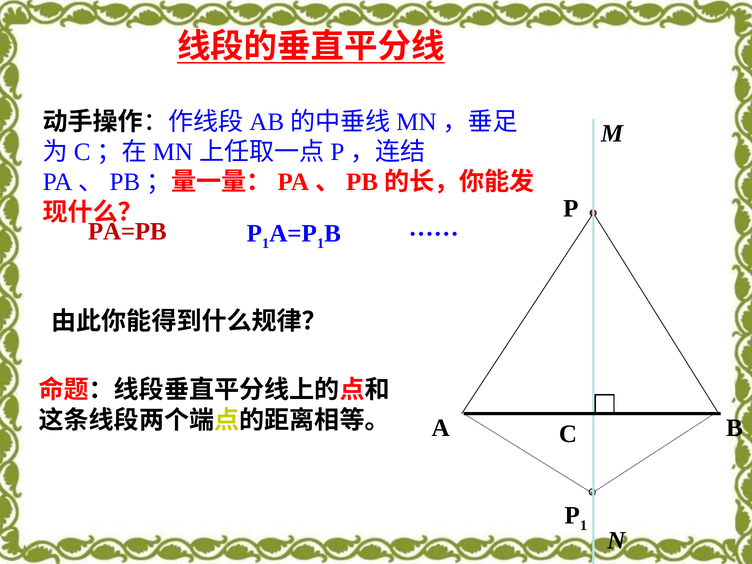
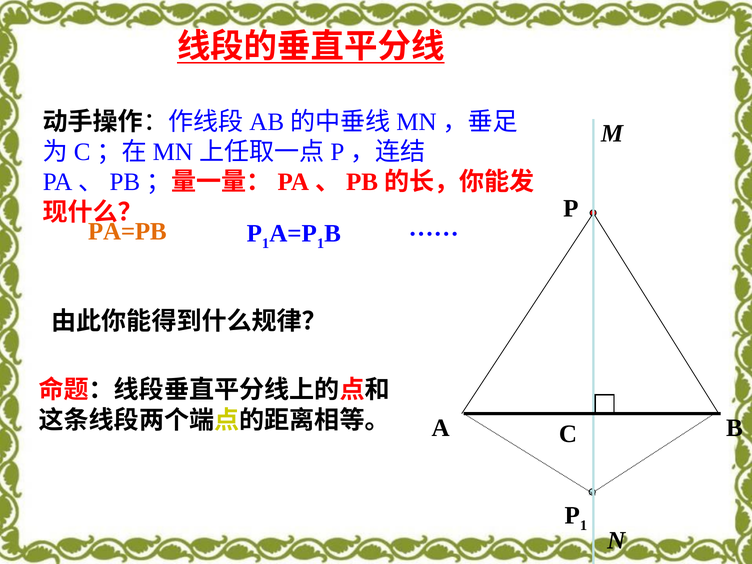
PA=PB colour: red -> orange
